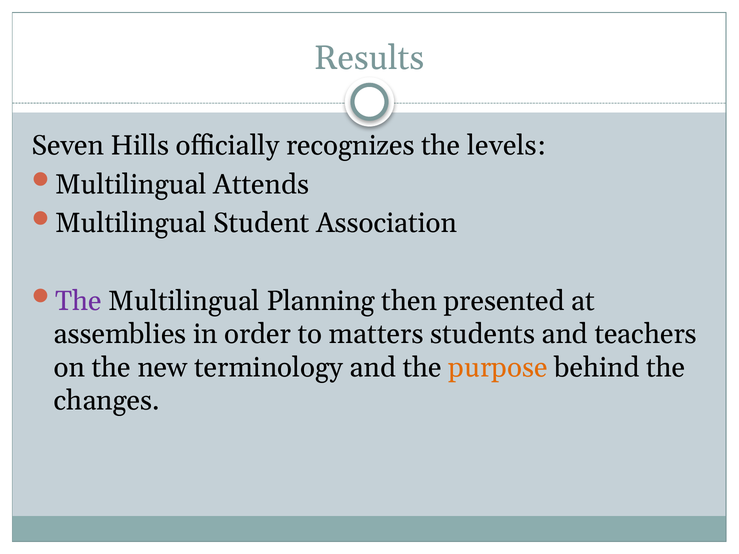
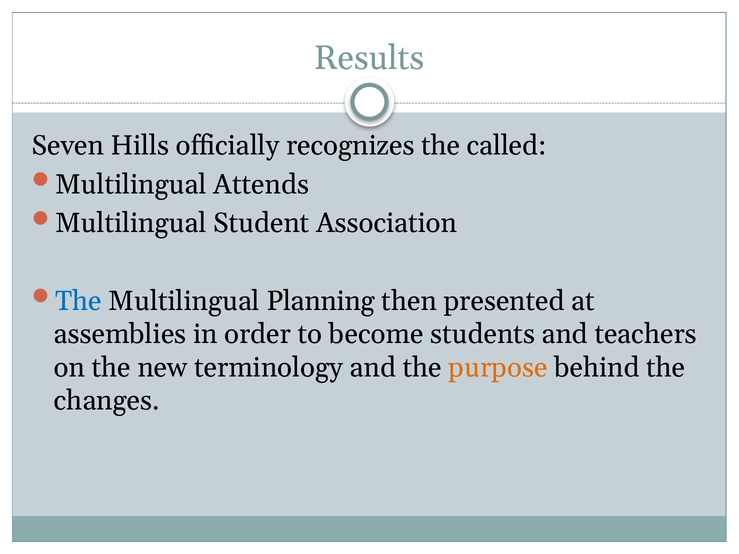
levels: levels -> called
The at (78, 301) colour: purple -> blue
matters: matters -> become
